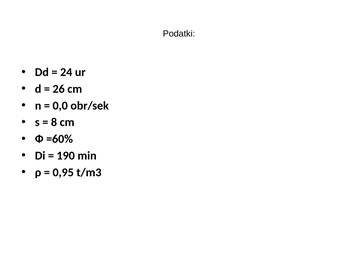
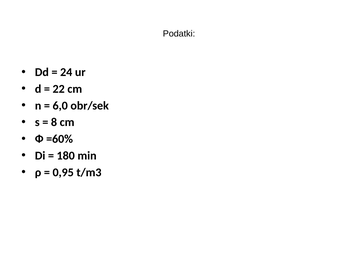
26: 26 -> 22
0,0: 0,0 -> 6,0
190: 190 -> 180
